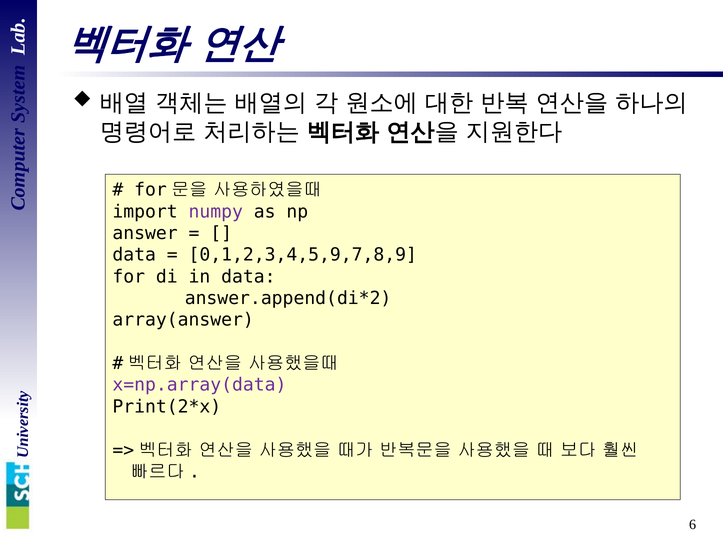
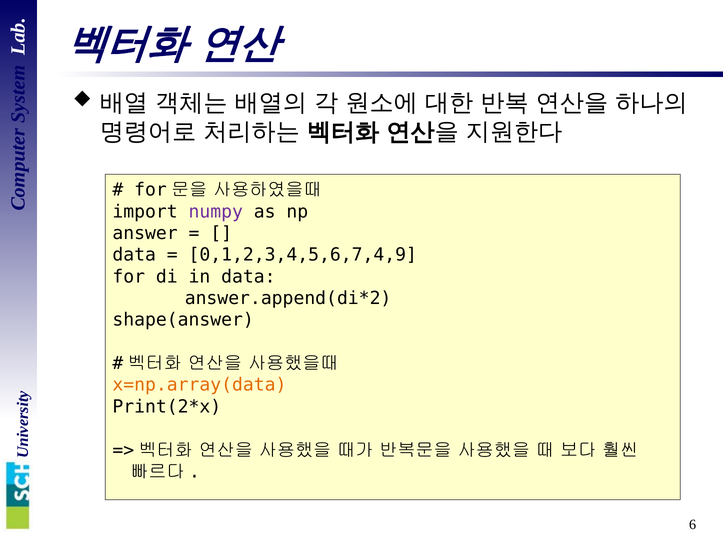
0,1,2,3,4,5,9,7,8,9: 0,1,2,3,4,5,9,7,8,9 -> 0,1,2,3,4,5,6,7,4,9
array(answer: array(answer -> shape(answer
x=np.array(data colour: purple -> orange
